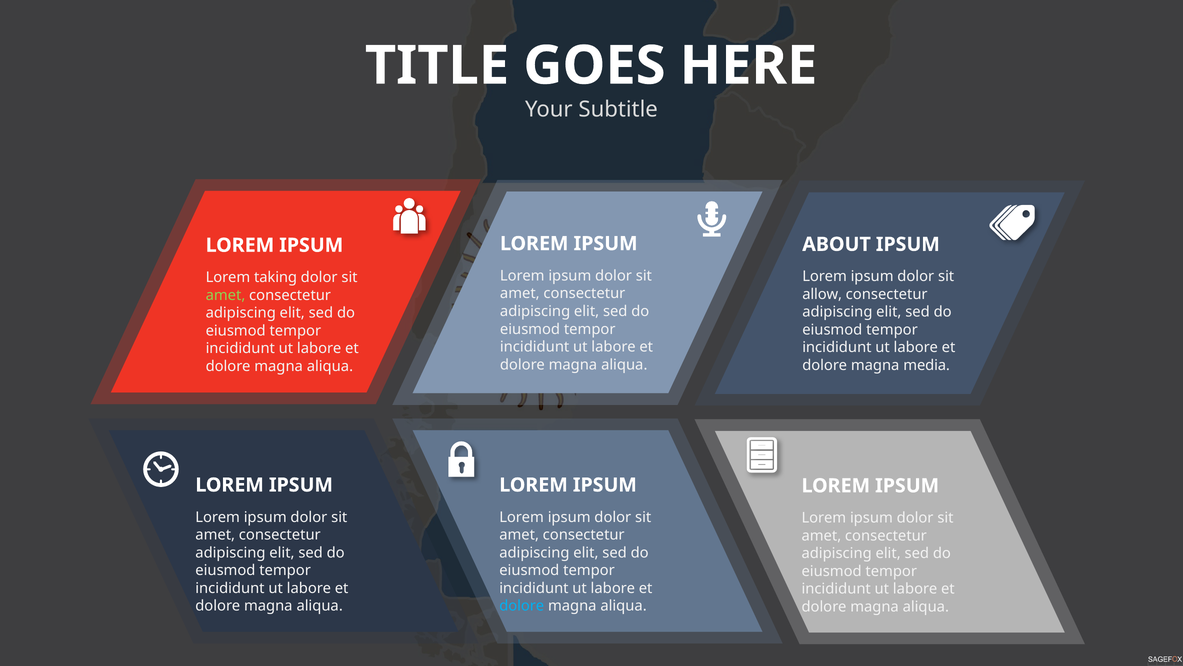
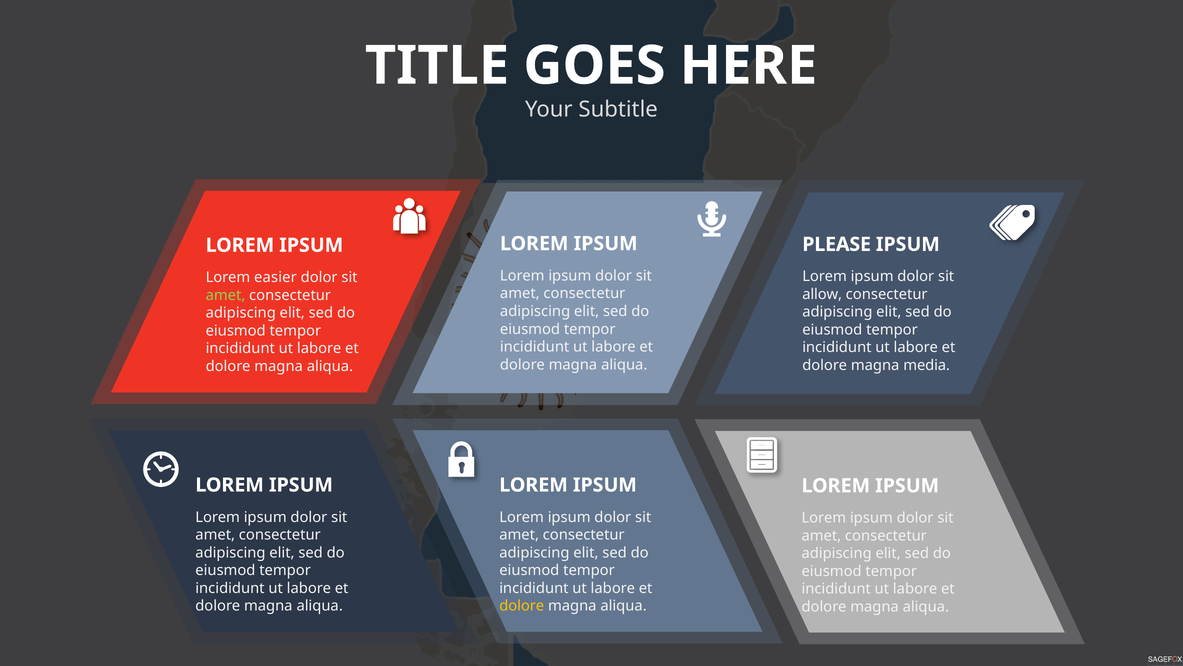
ABOUT: ABOUT -> PLEASE
taking: taking -> easier
dolore at (522, 606) colour: light blue -> yellow
